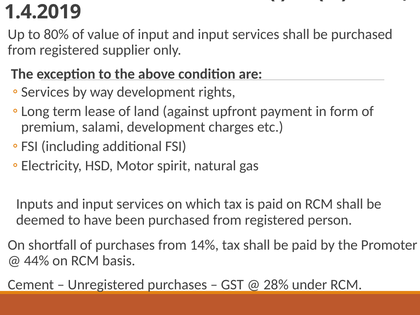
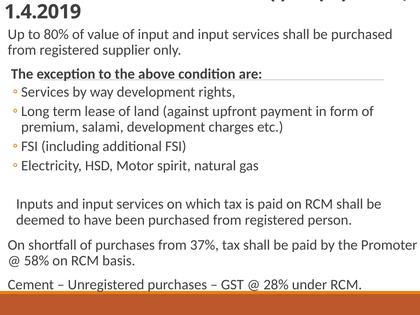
14%: 14% -> 37%
44%: 44% -> 58%
